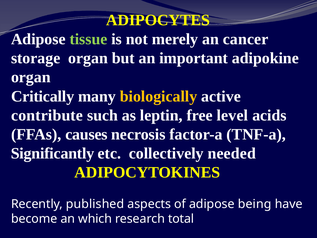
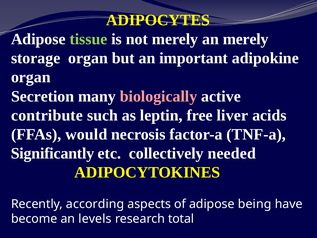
an cancer: cancer -> merely
Critically: Critically -> Secretion
biologically colour: yellow -> pink
level: level -> liver
causes: causes -> would
published: published -> according
which: which -> levels
